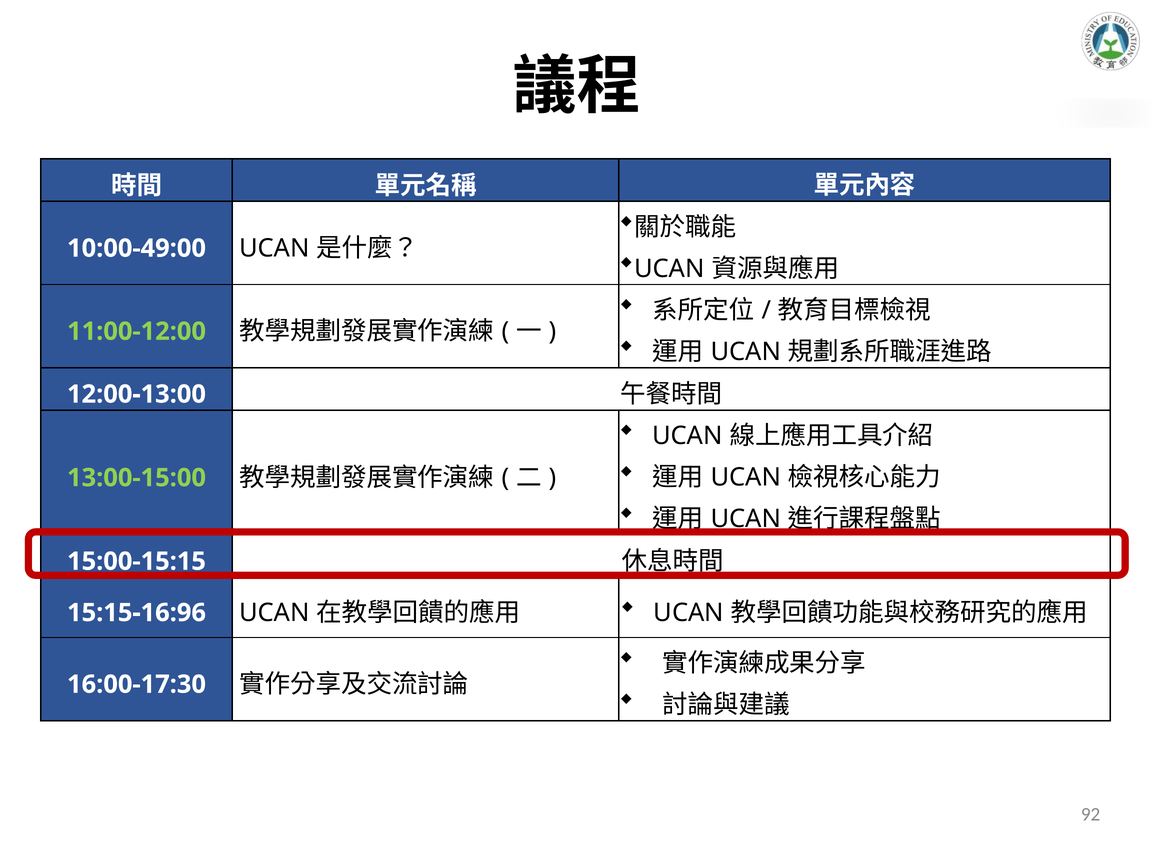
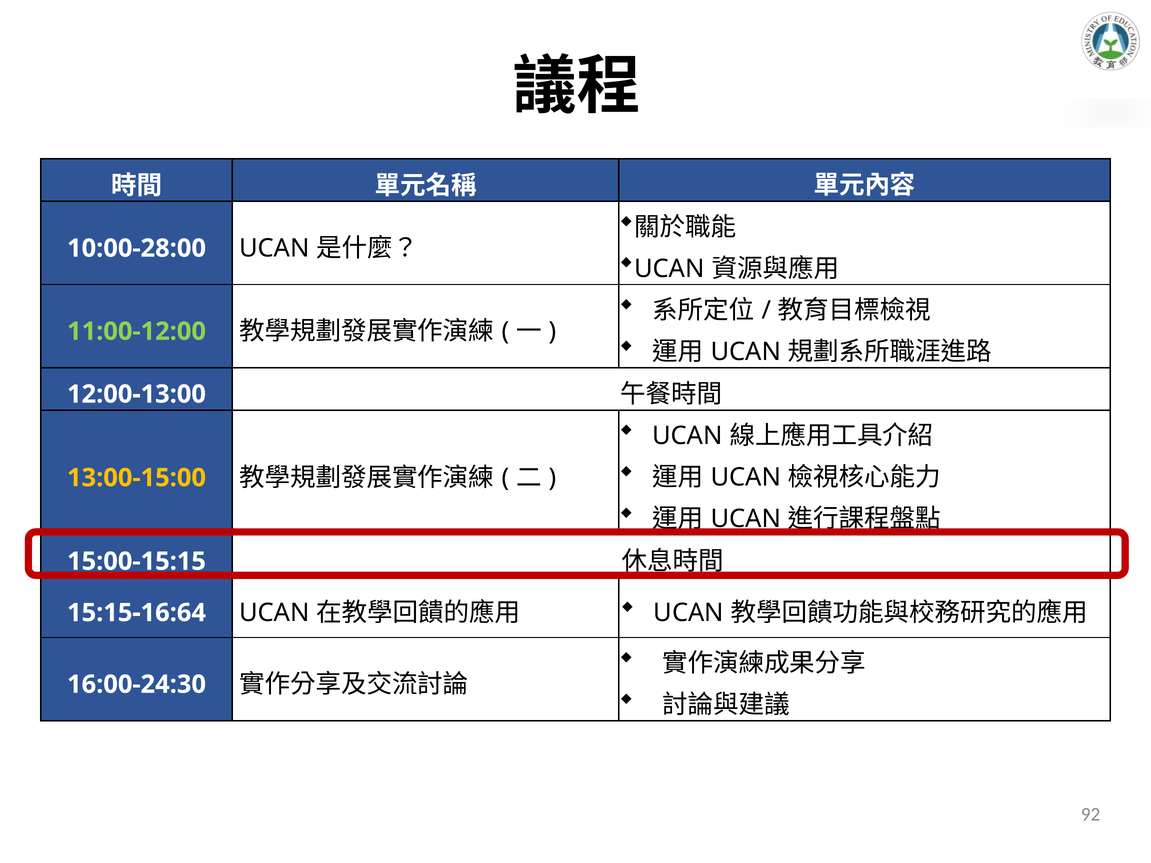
10:00-49:00: 10:00-49:00 -> 10:00-28:00
13:00-15:00 colour: light green -> yellow
15:15-16:96: 15:15-16:96 -> 15:15-16:64
16:00-17:30: 16:00-17:30 -> 16:00-24:30
